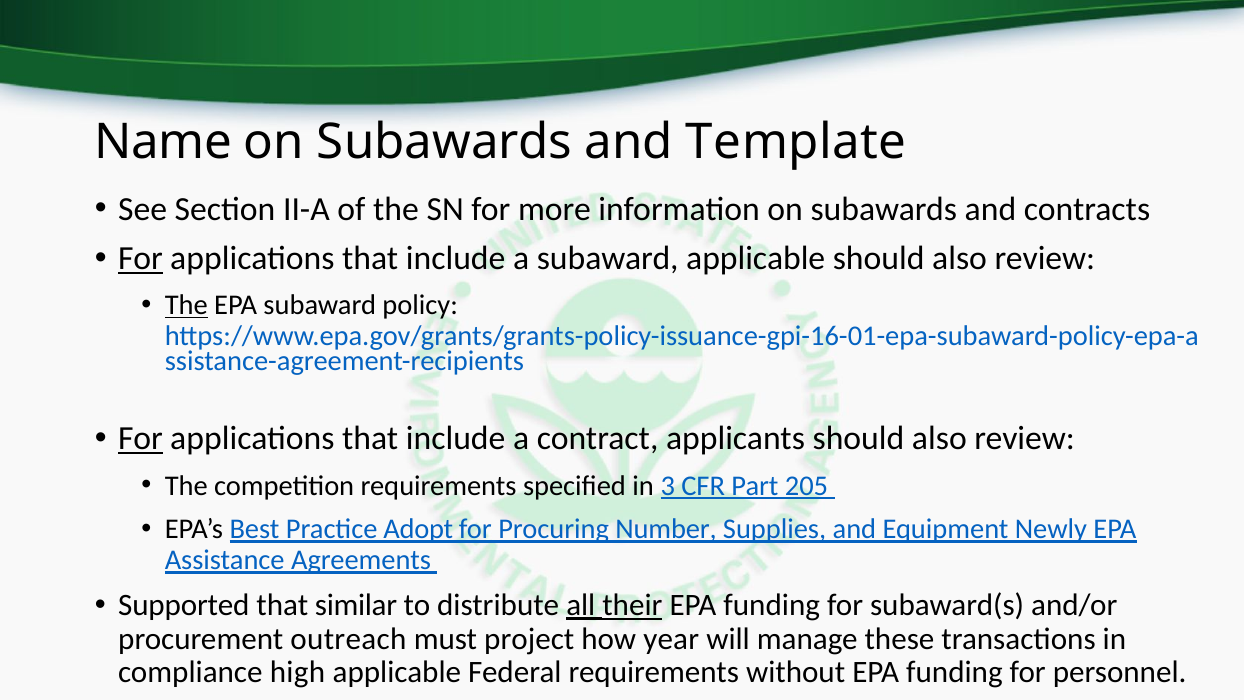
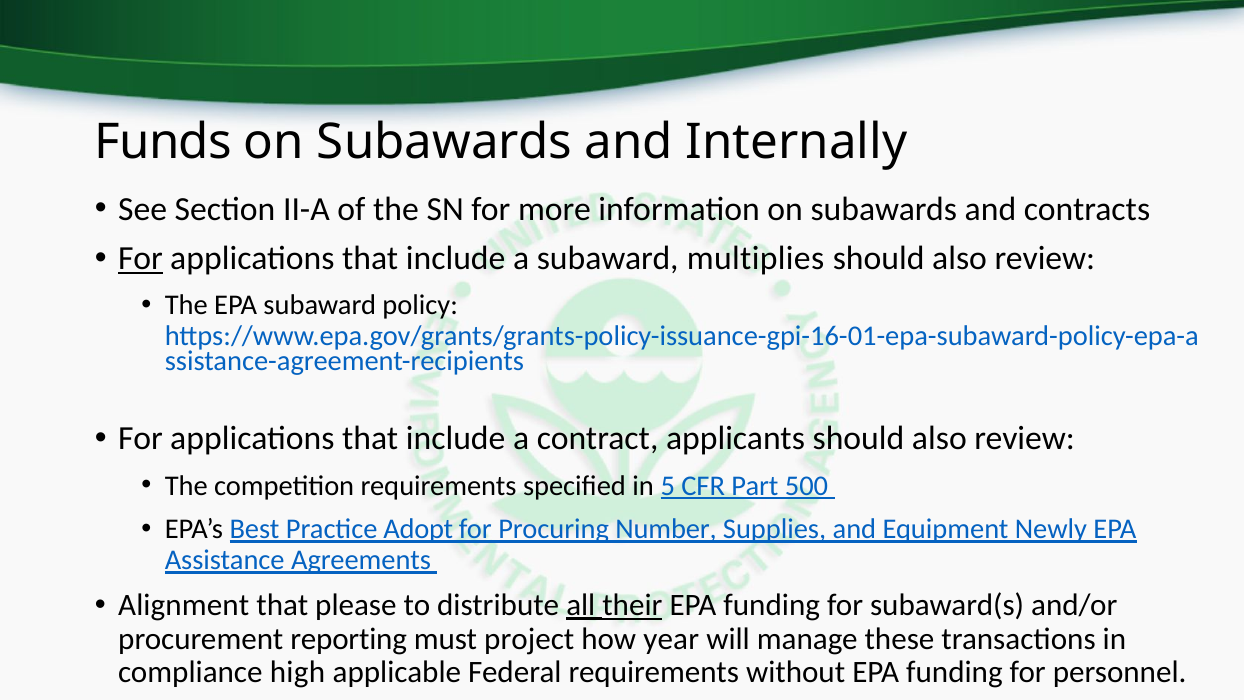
Name: Name -> Funds
Template: Template -> Internally
subaward applicable: applicable -> multiplies
The at (186, 305) underline: present -> none
For at (140, 439) underline: present -> none
3: 3 -> 5
205: 205 -> 500
Supported: Supported -> Alignment
similar: similar -> please
outreach: outreach -> reporting
